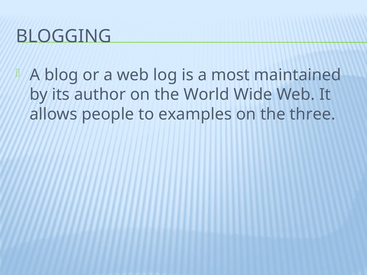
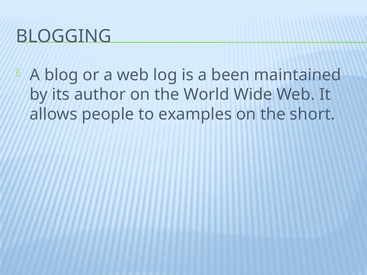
most: most -> been
three: three -> short
